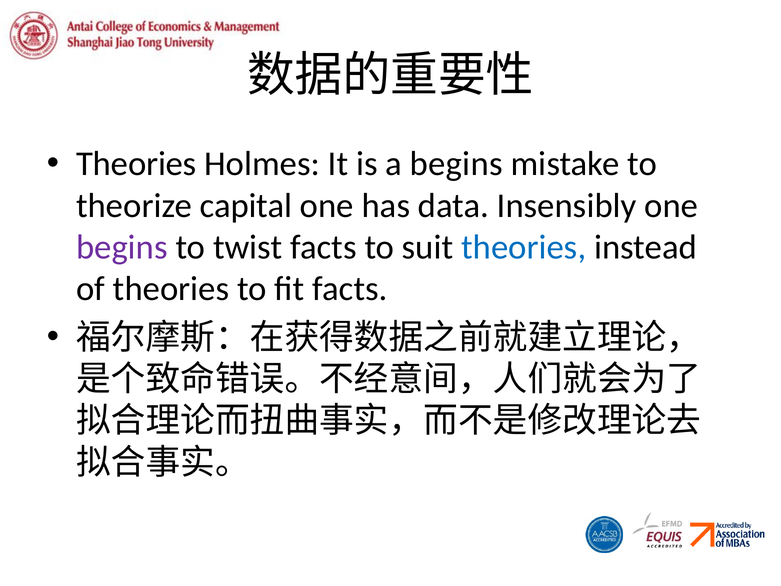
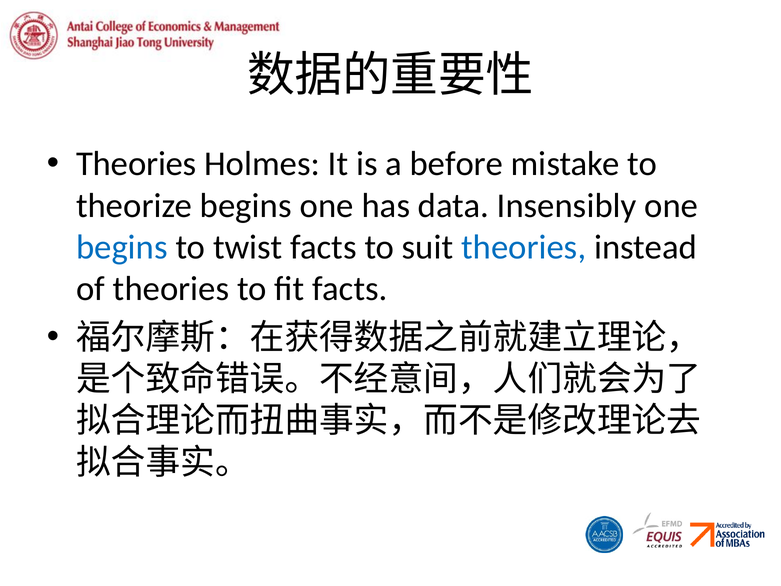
a begins: begins -> before
theorize capital: capital -> begins
begins at (122, 247) colour: purple -> blue
